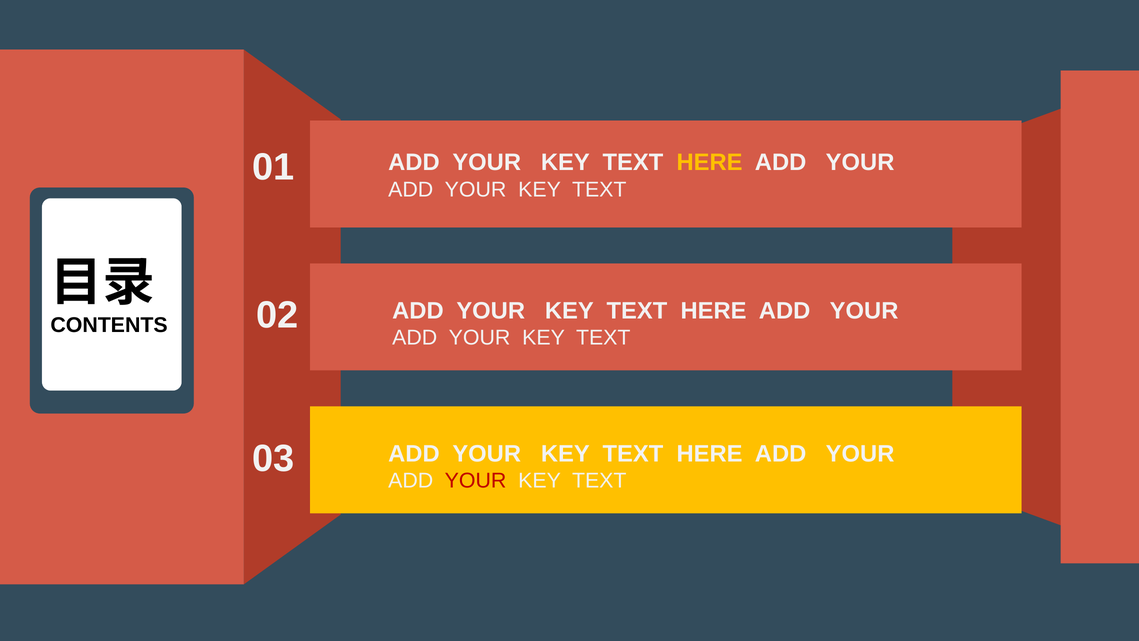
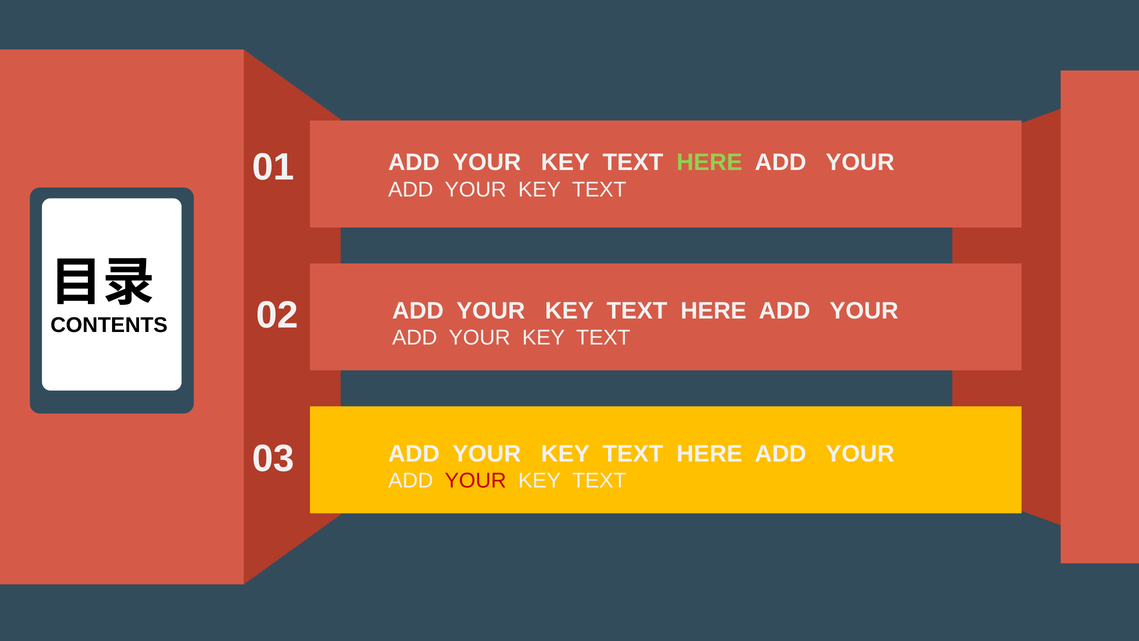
HERE at (710, 162) colour: yellow -> light green
